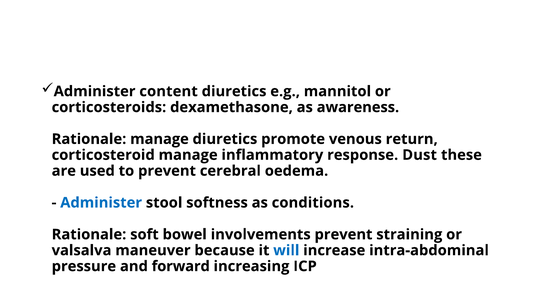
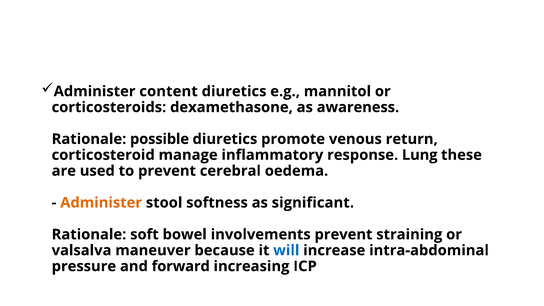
Rationale manage: manage -> possible
Dust: Dust -> Lung
Administer at (101, 203) colour: blue -> orange
conditions: conditions -> significant
